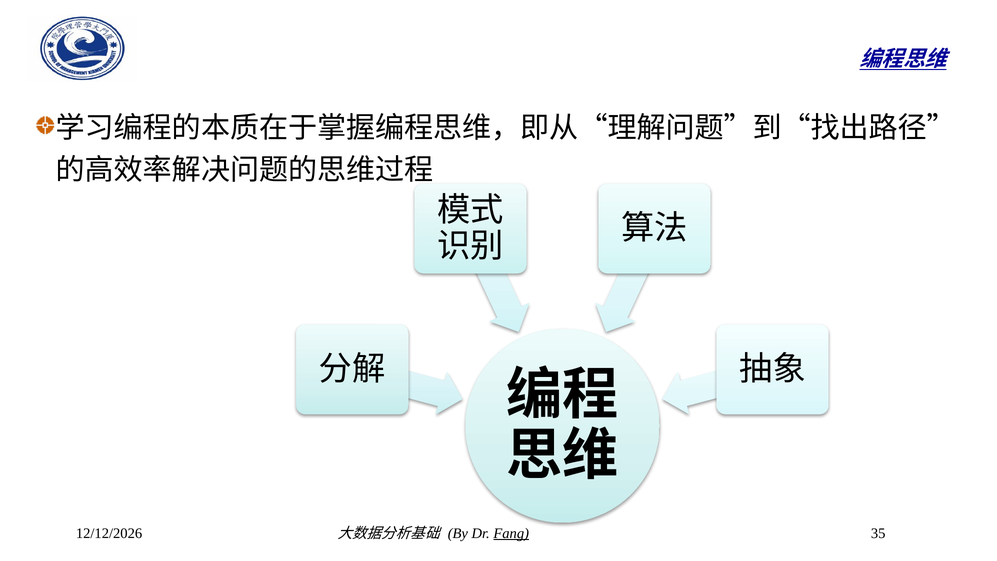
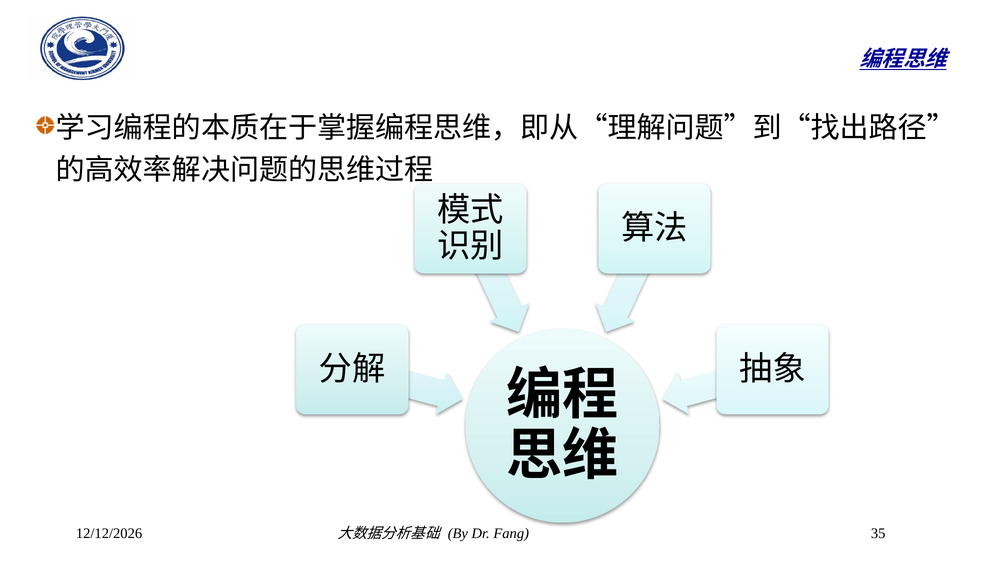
Fang underline: present -> none
